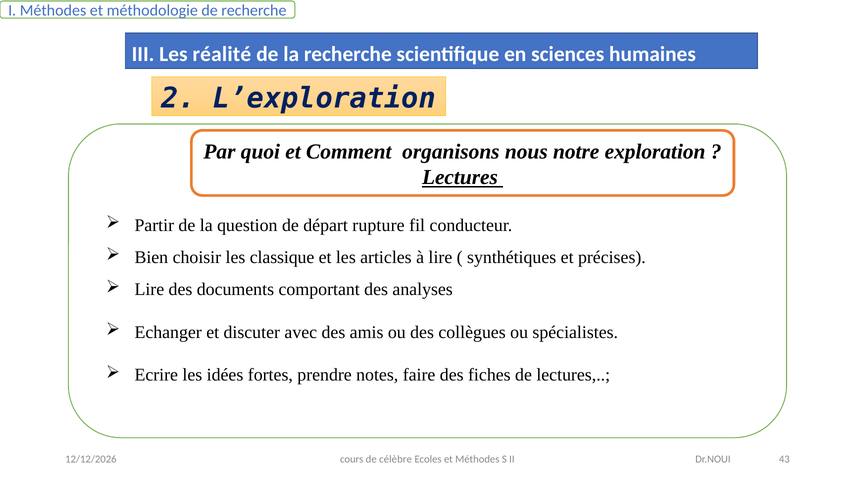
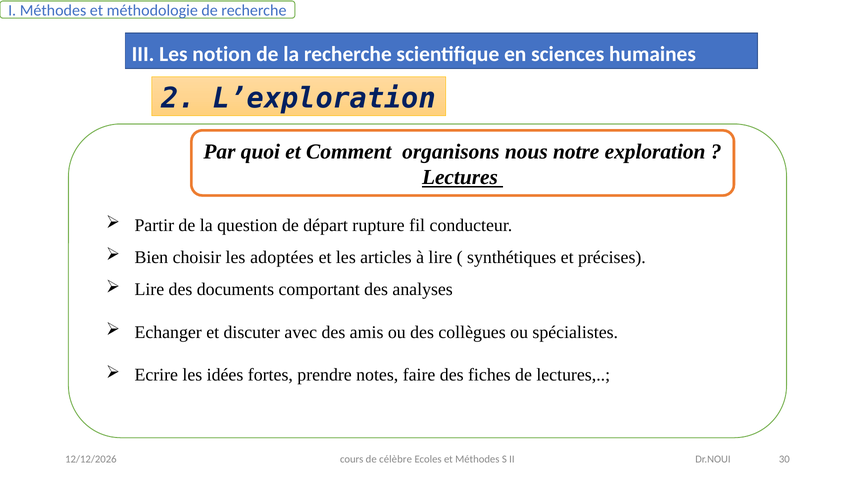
réalité: réalité -> notion
classique: classique -> adoptées
43: 43 -> 30
